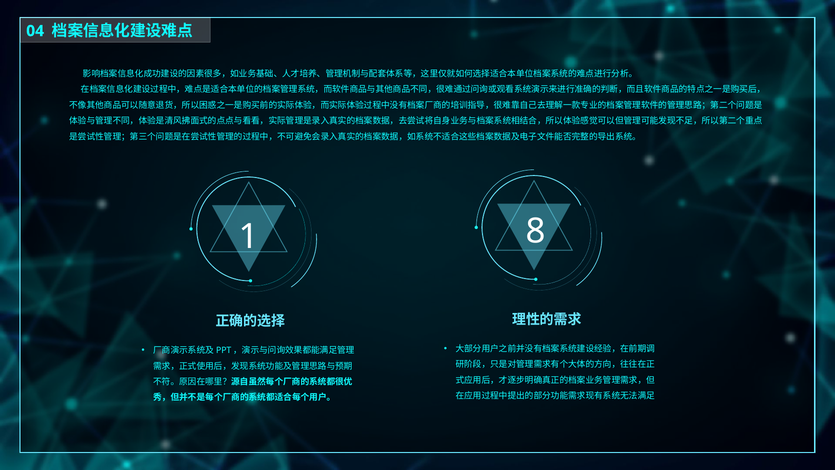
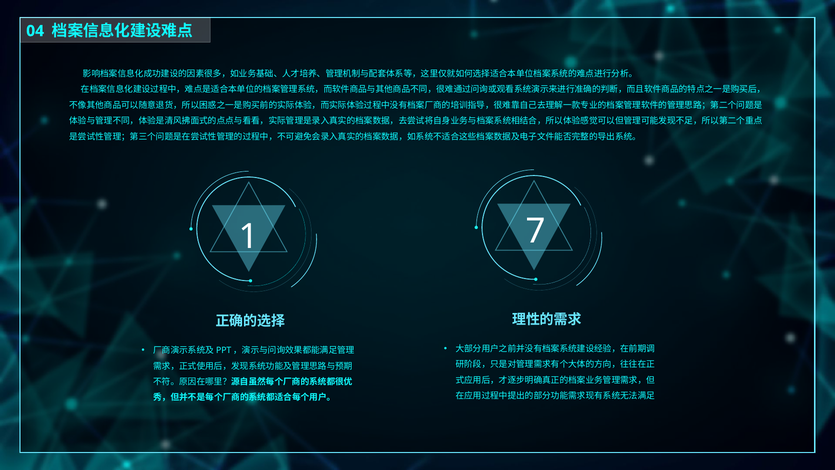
8: 8 -> 7
